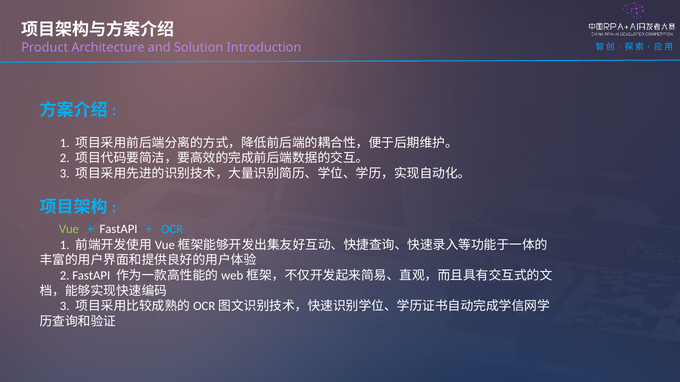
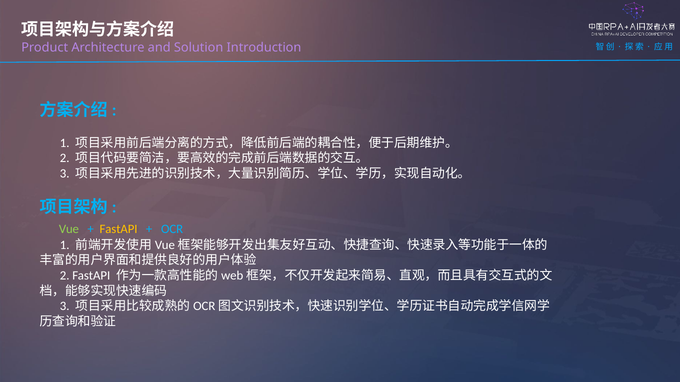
FastAPI at (119, 229) colour: white -> yellow
